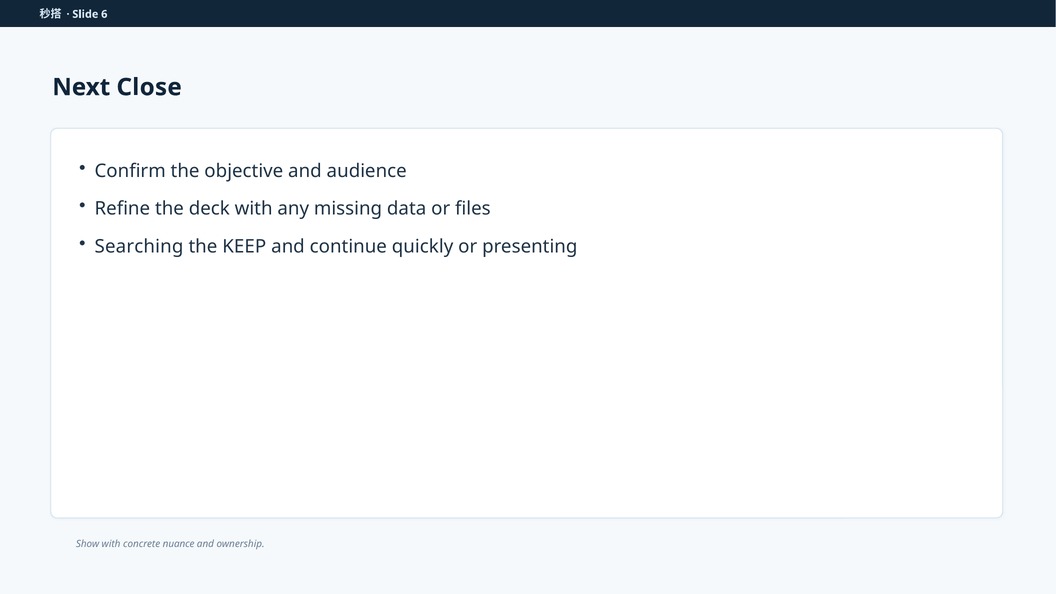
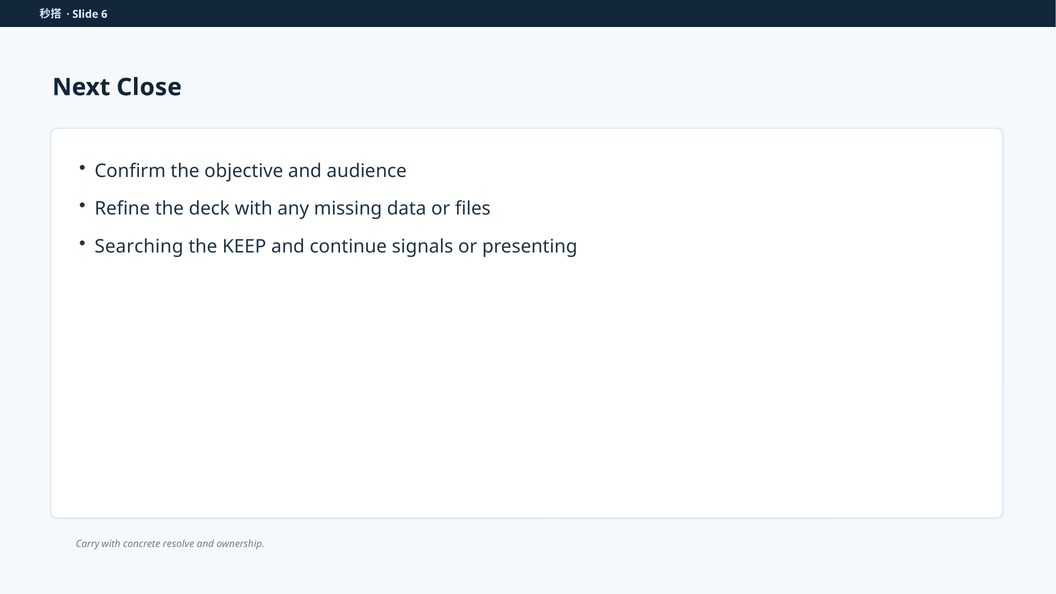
quickly: quickly -> signals
Show: Show -> Carry
nuance: nuance -> resolve
